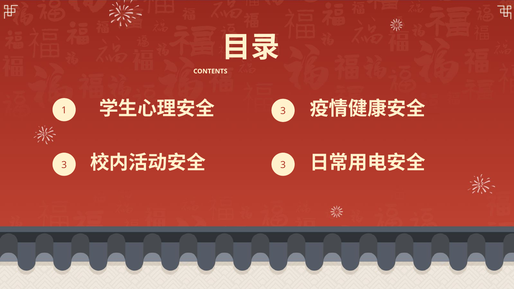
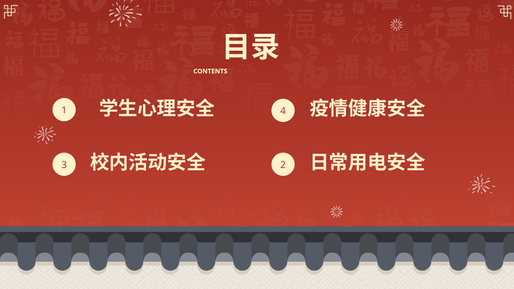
3 at (283, 111): 3 -> 4
3 at (283, 165): 3 -> 2
